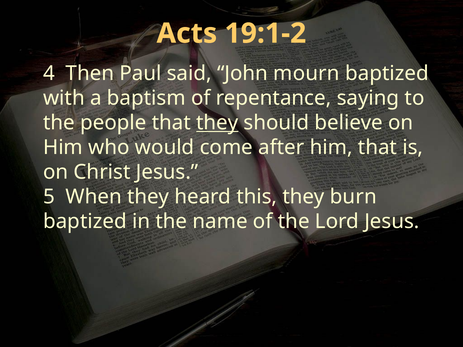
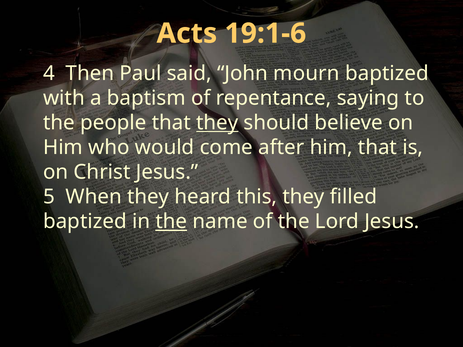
19:1-2: 19:1-2 -> 19:1-6
burn: burn -> filled
the at (171, 222) underline: none -> present
